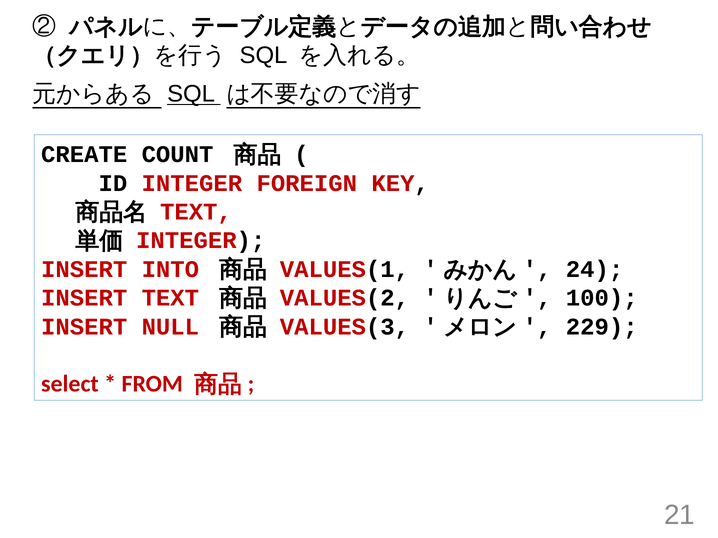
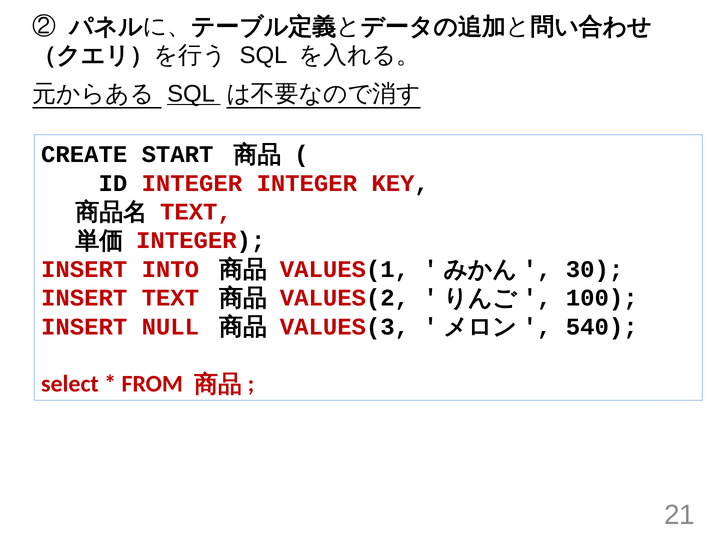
COUNT: COUNT -> START
INTEGER FOREIGN: FOREIGN -> INTEGER
24: 24 -> 30
229: 229 -> 540
